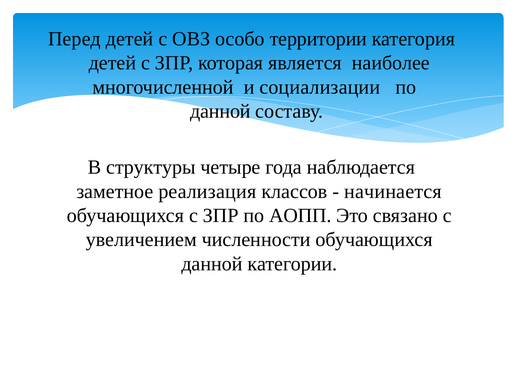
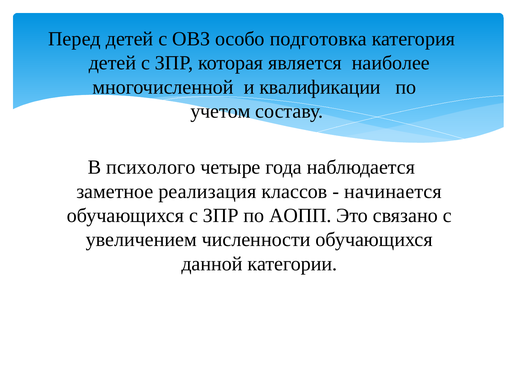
территории: территории -> подготовка
социализации: социализации -> квалификации
данной at (220, 111): данной -> учетом
структуры: структуры -> психолого
